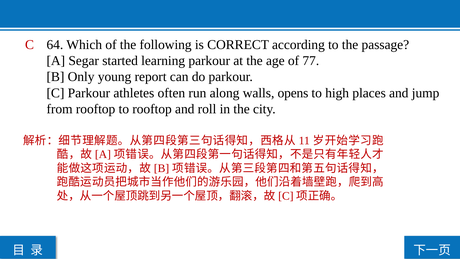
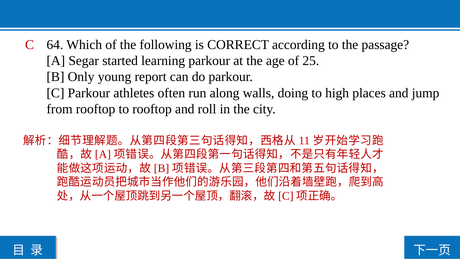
77: 77 -> 25
opens: opens -> doing
